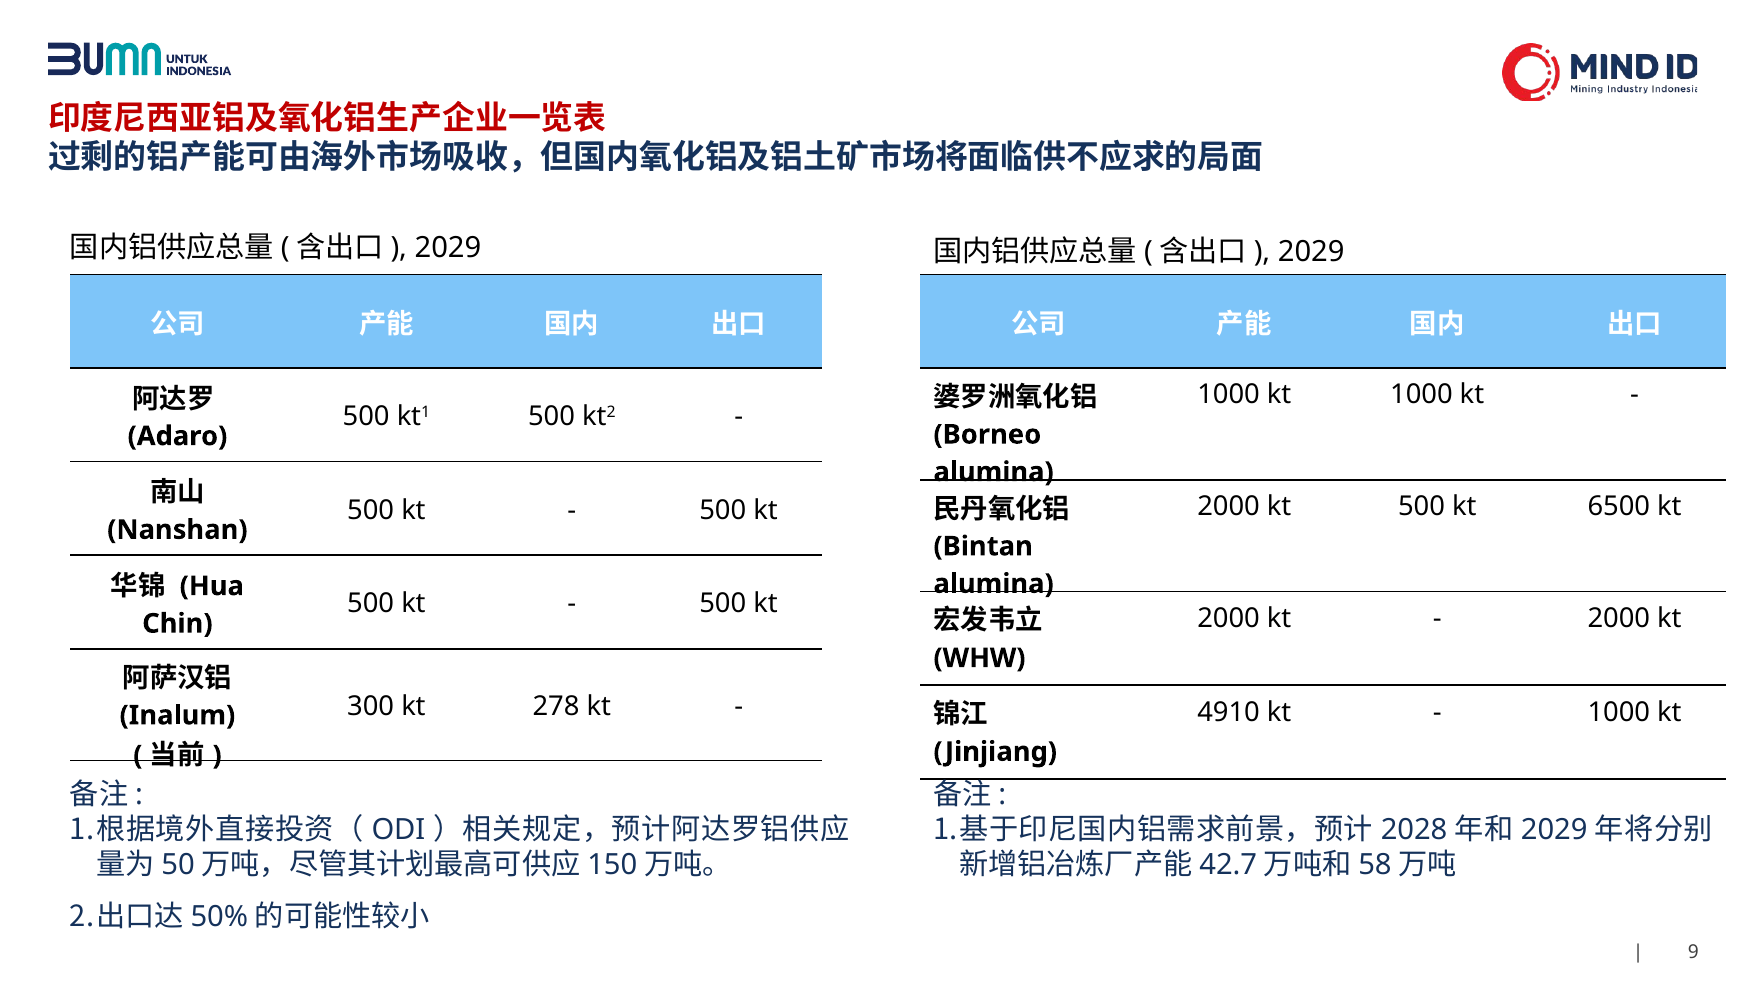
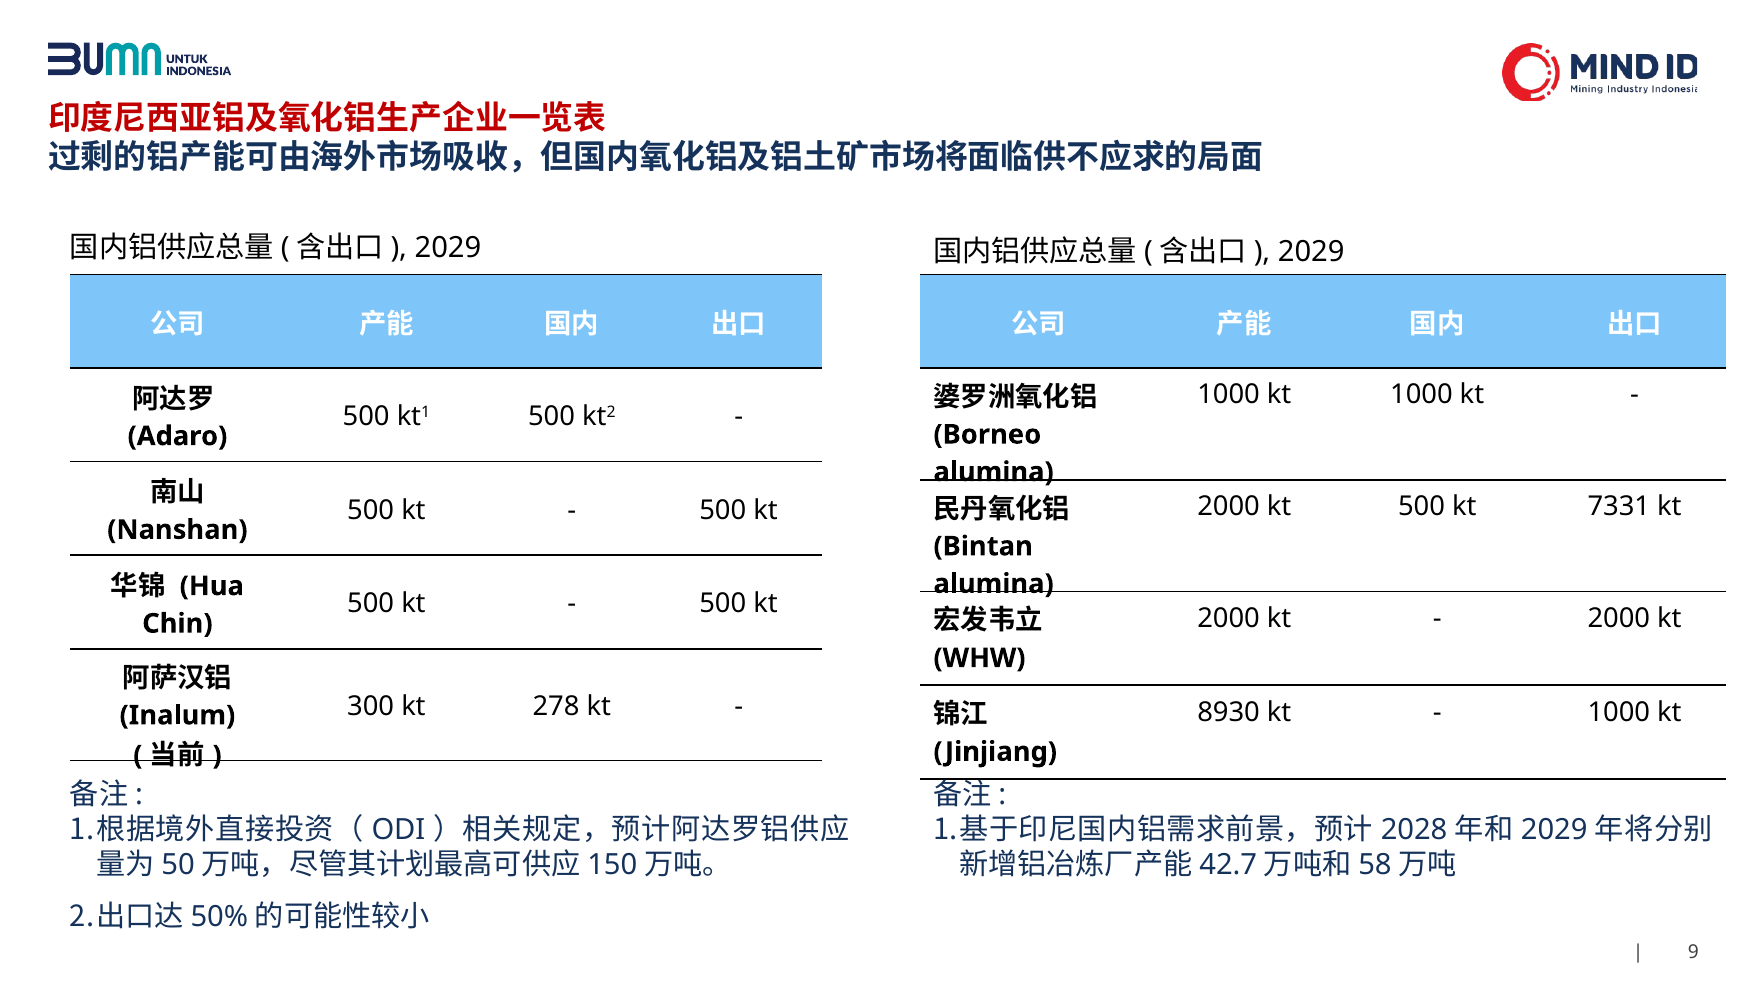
6500: 6500 -> 7331
4910: 4910 -> 8930
